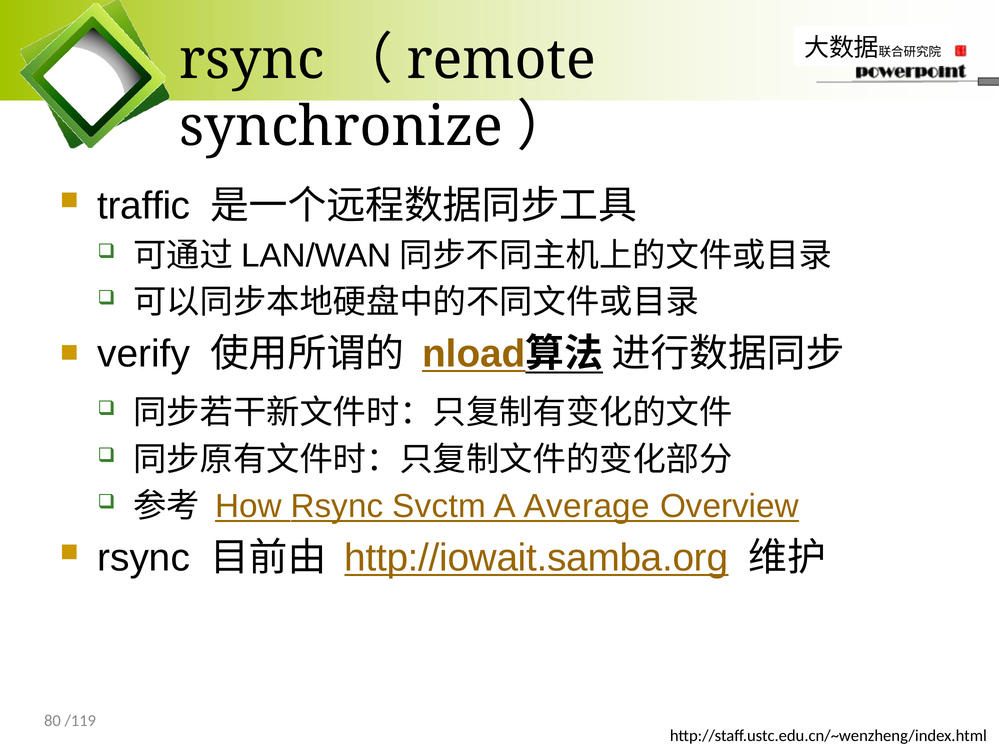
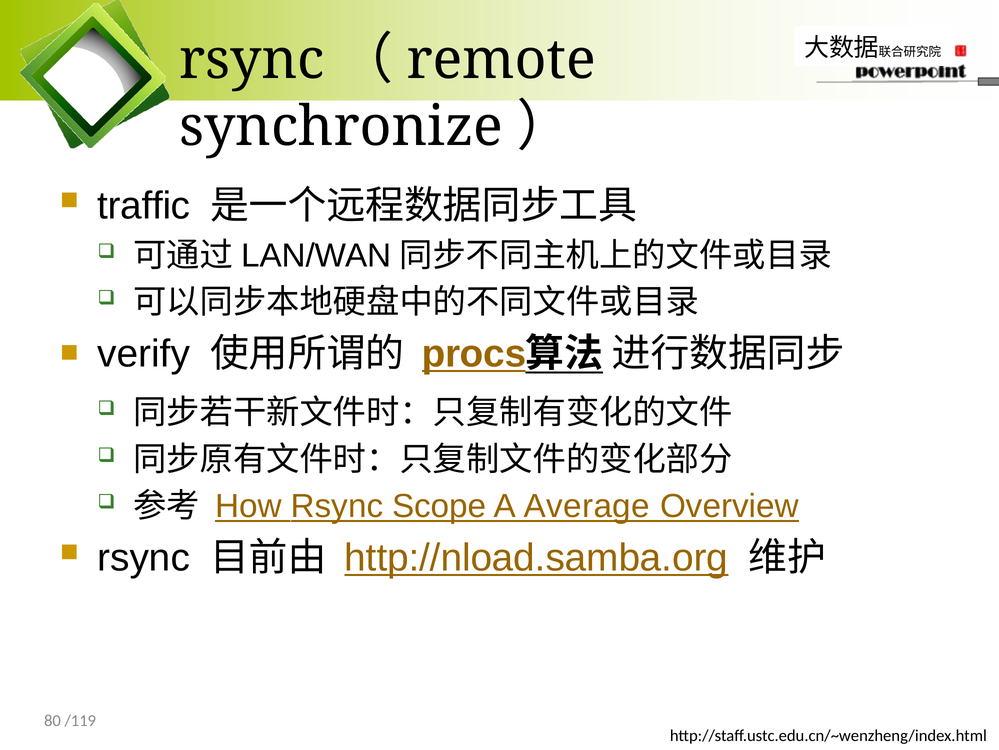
nload: nload -> procs
Svctm: Svctm -> Scope
http://iowait.samba.org: http://iowait.samba.org -> http://nload.samba.org
